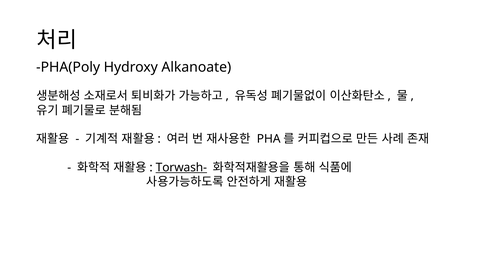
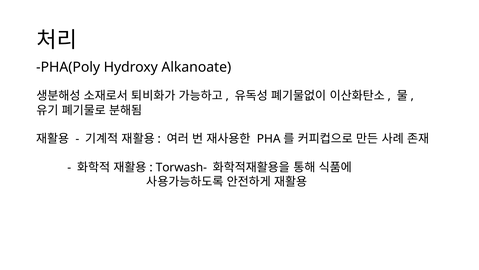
Torwash- underline: present -> none
